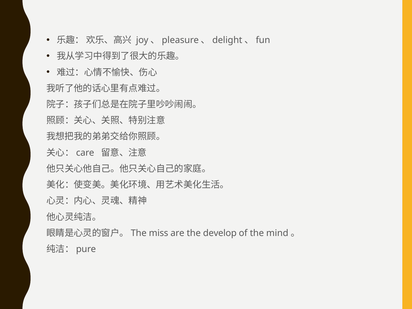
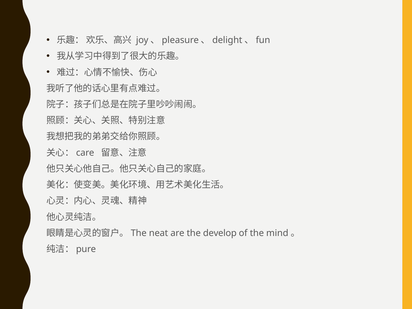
miss: miss -> neat
